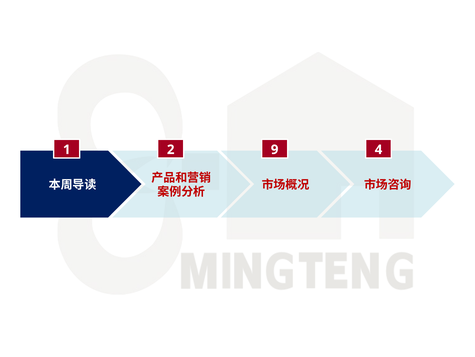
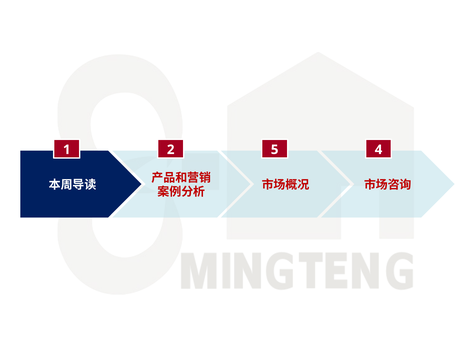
9: 9 -> 5
